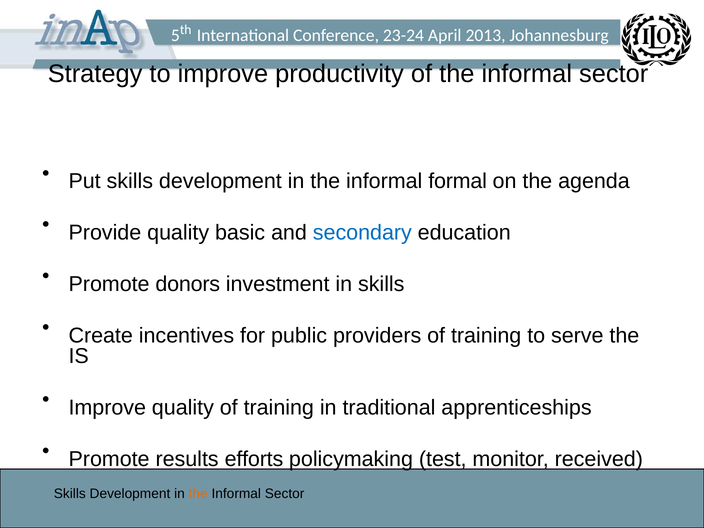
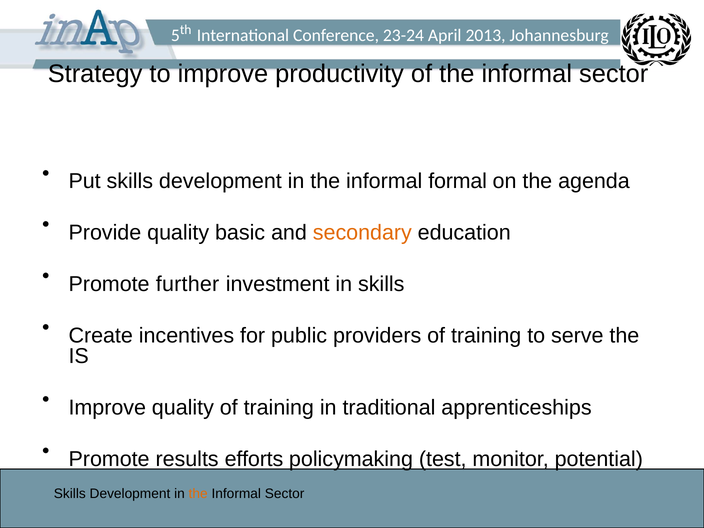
secondary colour: blue -> orange
donors: donors -> further
received: received -> potential
